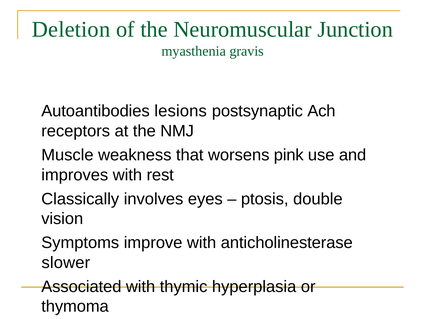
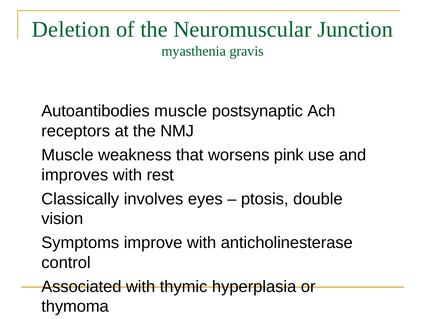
Autoantibodies lesions: lesions -> muscle
slower: slower -> control
